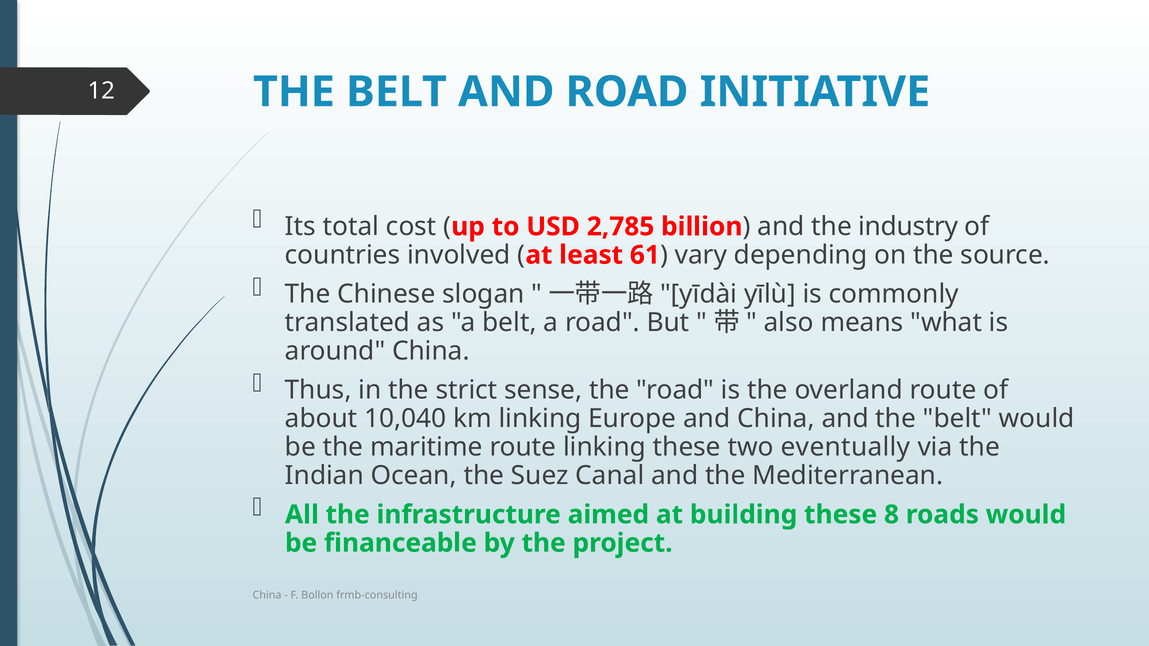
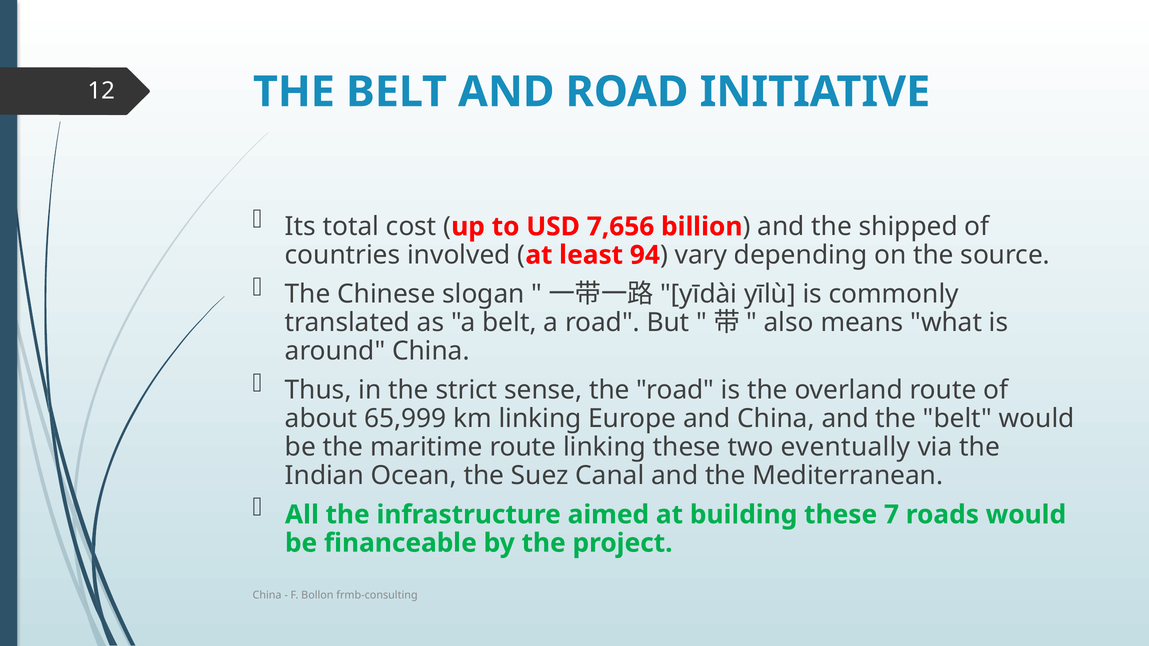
2,785: 2,785 -> 7,656
industry: industry -> shipped
61: 61 -> 94
10,040: 10,040 -> 65,999
8: 8 -> 7
